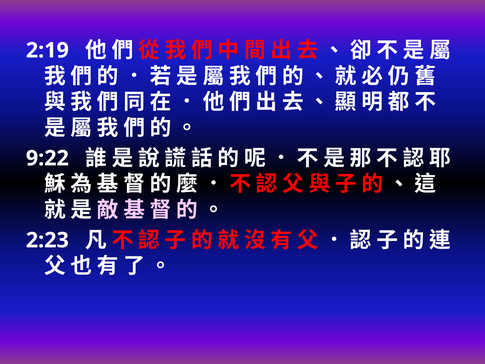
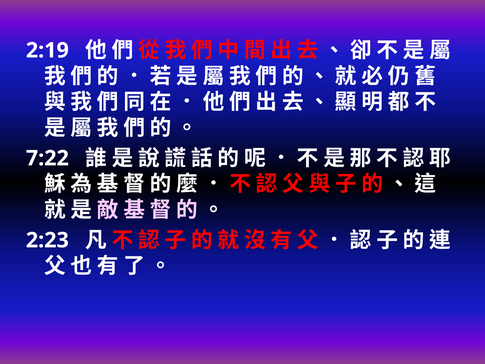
9:22: 9:22 -> 7:22
